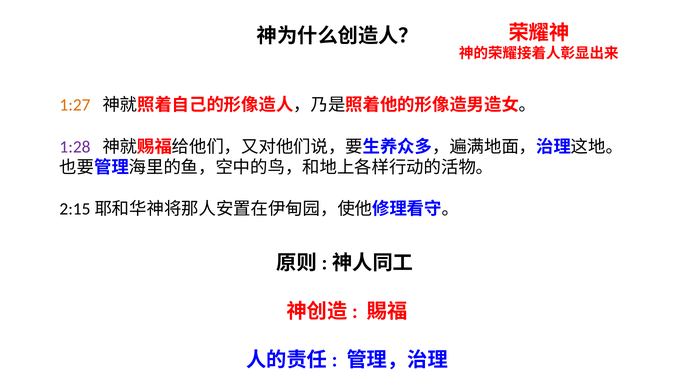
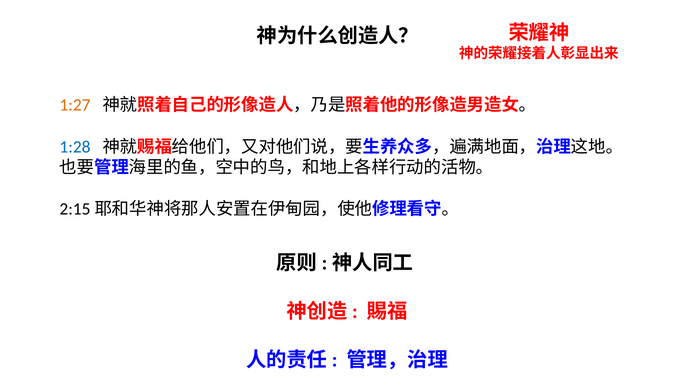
1:28 colour: purple -> blue
